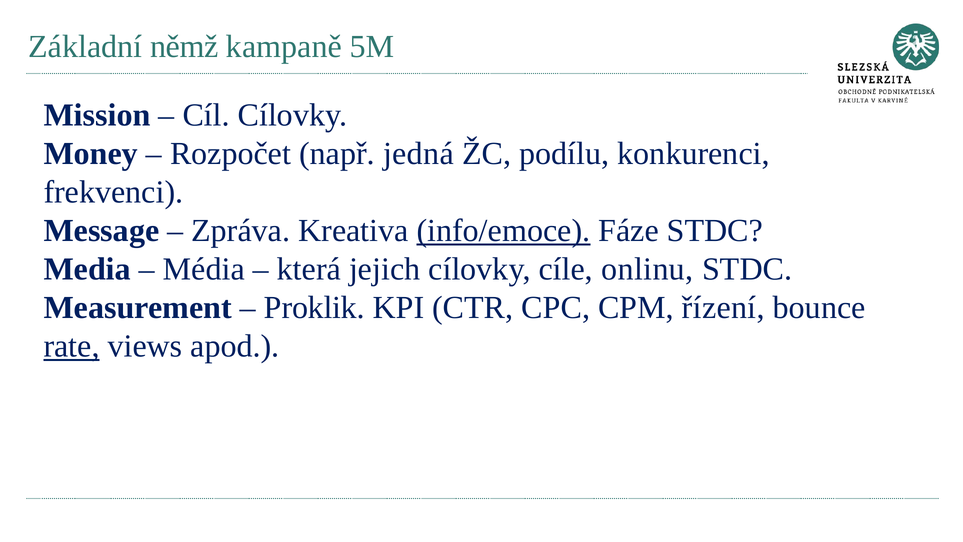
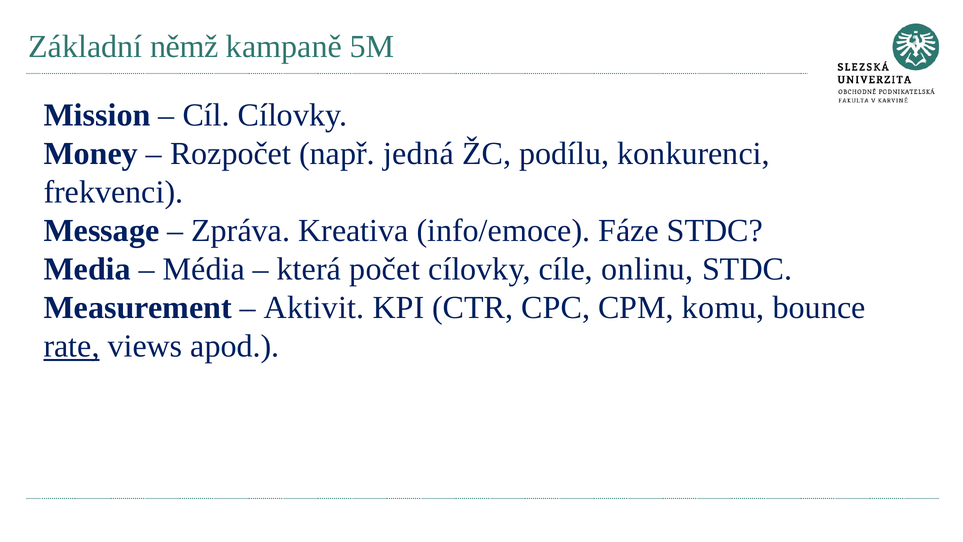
info/emoce underline: present -> none
jejich: jejich -> počet
Proklik: Proklik -> Aktivit
řízení: řízení -> komu
